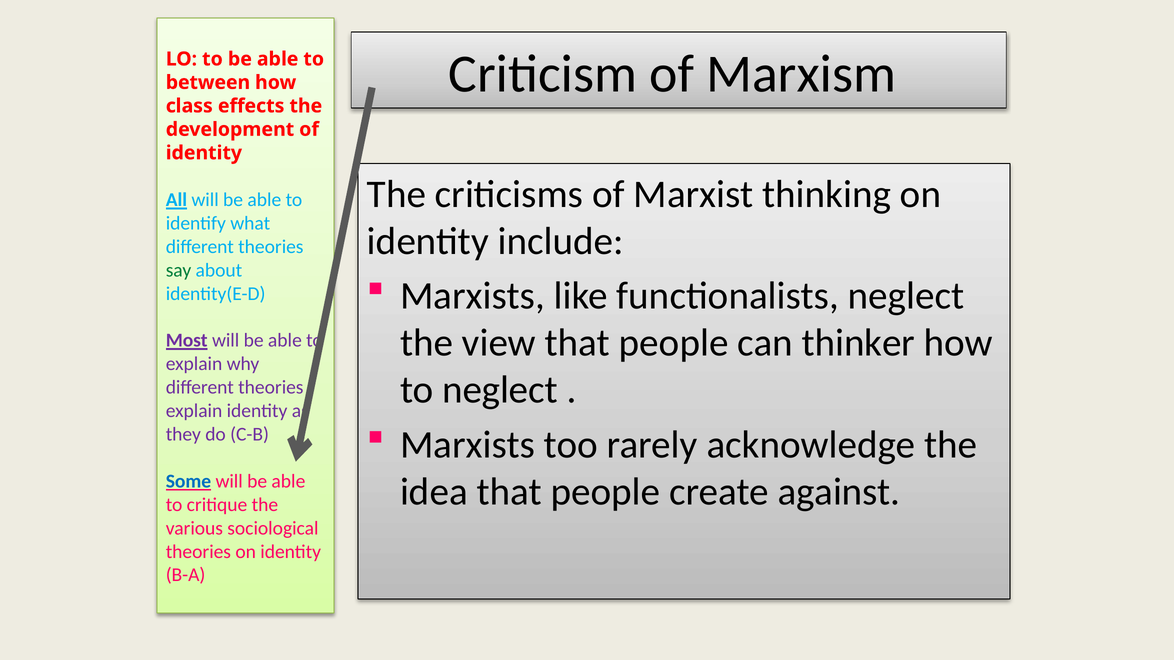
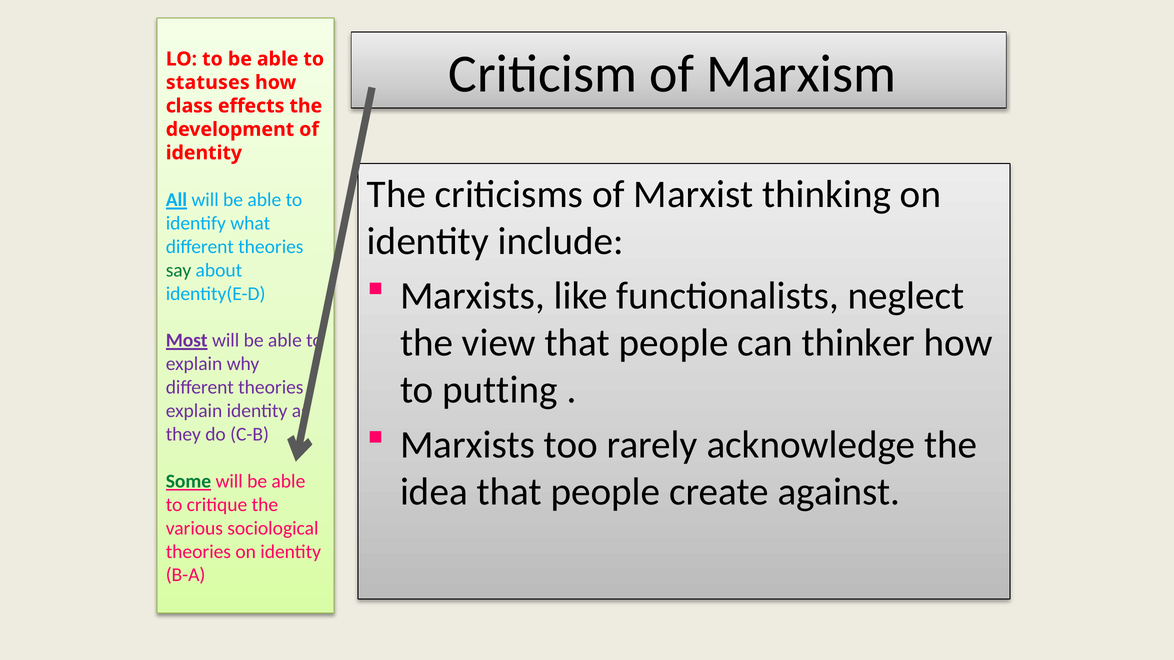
between: between -> statuses
to neglect: neglect -> putting
Some colour: blue -> green
